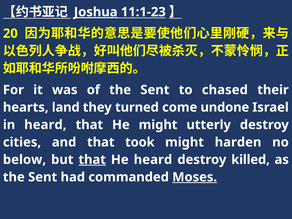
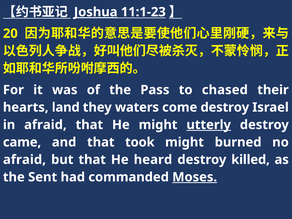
of the Sent: Sent -> Pass
turned: turned -> waters
come undone: undone -> destroy
in heard: heard -> afraid
utterly underline: none -> present
cities: cities -> came
harden: harden -> burned
below at (25, 160): below -> afraid
that at (92, 160) underline: present -> none
